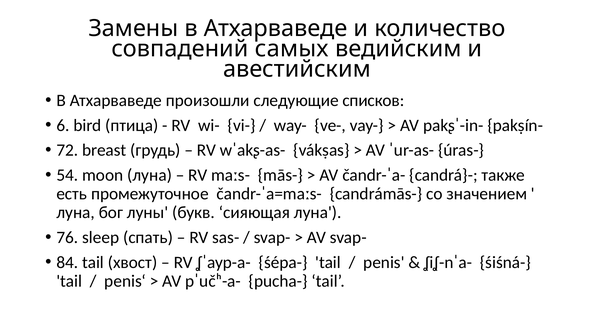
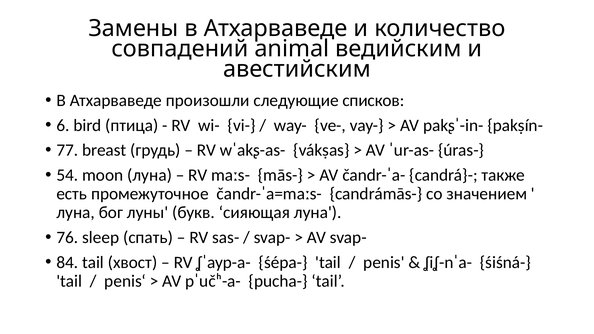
самых: самых -> animal
72: 72 -> 77
